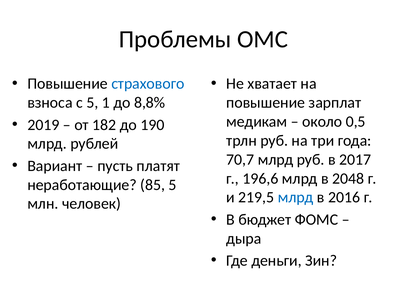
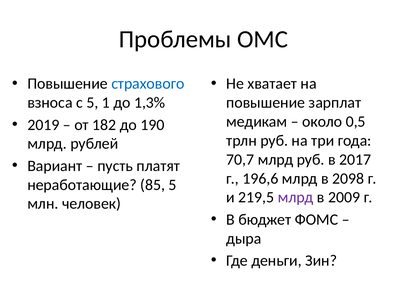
8,8%: 8,8% -> 1,3%
2048: 2048 -> 2098
млрд at (296, 198) colour: blue -> purple
2016: 2016 -> 2009
